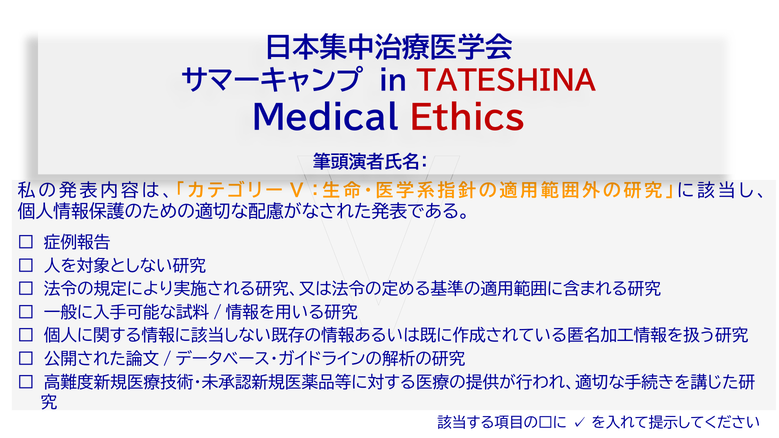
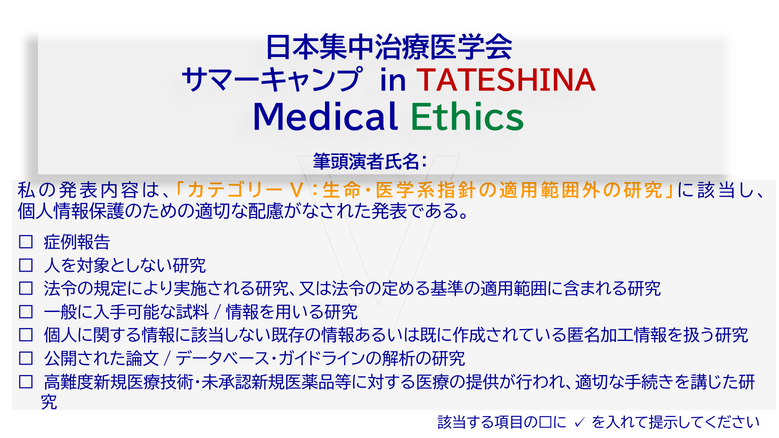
Ethics colour: red -> green
